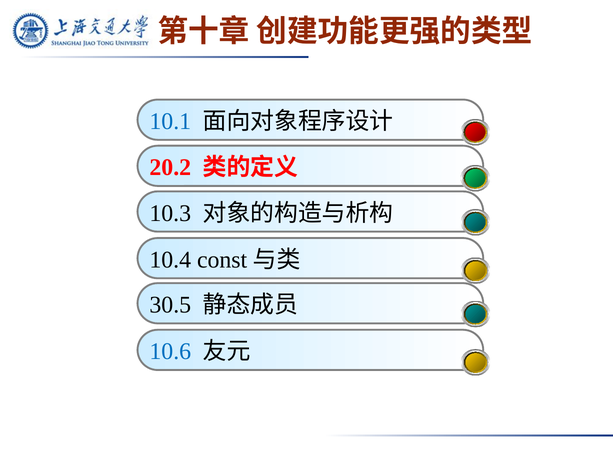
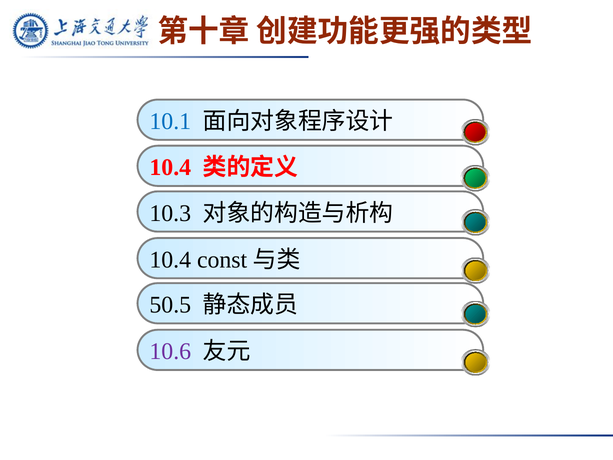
20.2 at (170, 167): 20.2 -> 10.4
30.5: 30.5 -> 50.5
10.6 colour: blue -> purple
